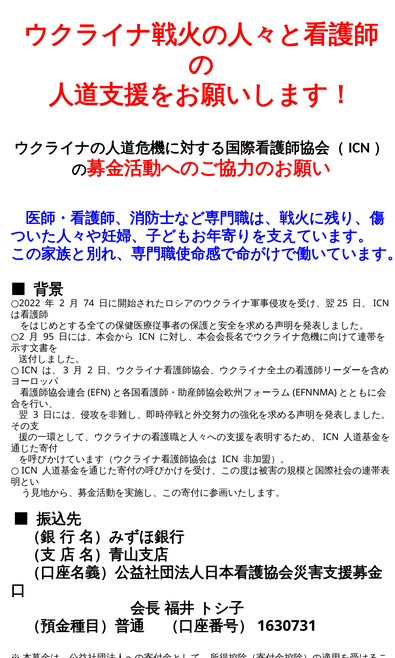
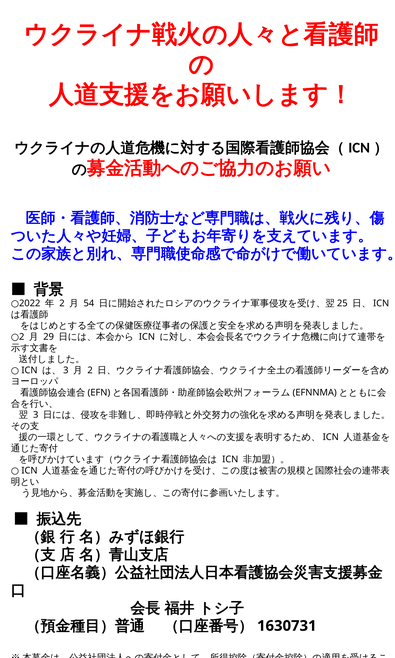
74: 74 -> 54
95: 95 -> 29
